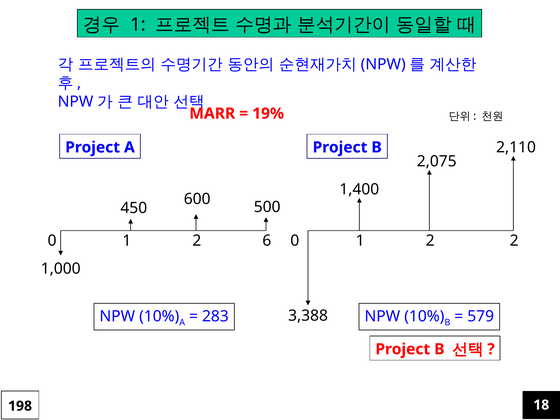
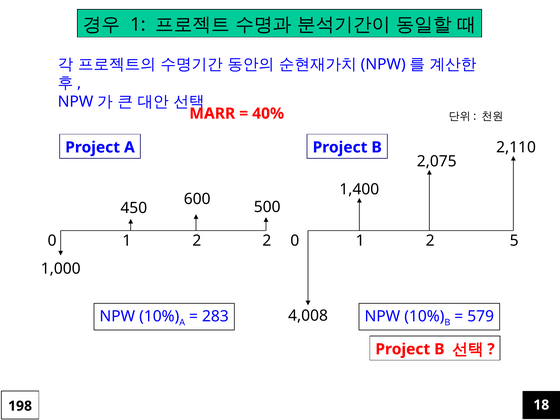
19%: 19% -> 40%
2 6: 6 -> 2
2 2: 2 -> 5
3,388: 3,388 -> 4,008
